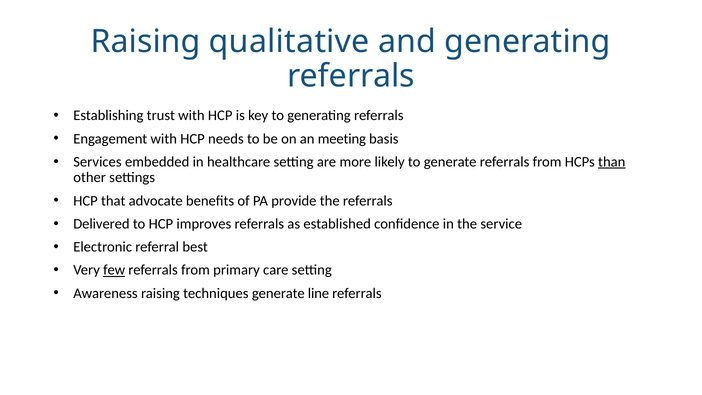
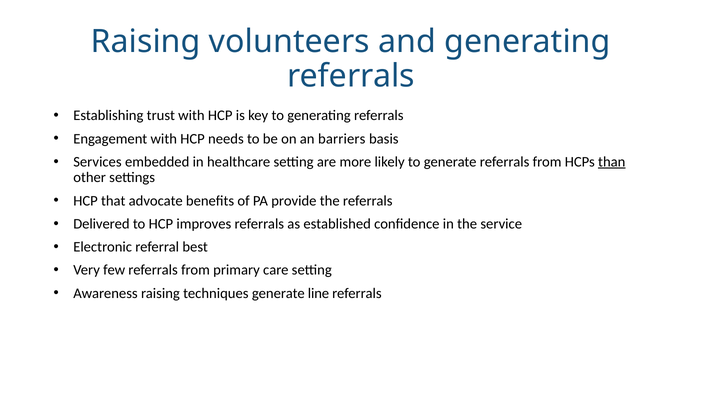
qualitative: qualitative -> volunteers
meeting: meeting -> barriers
few underline: present -> none
